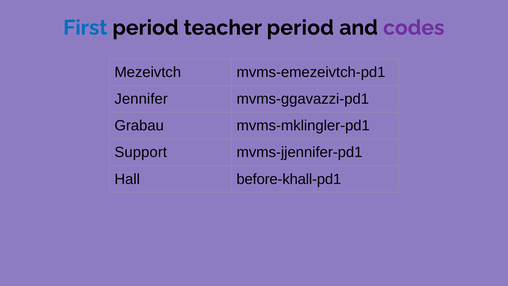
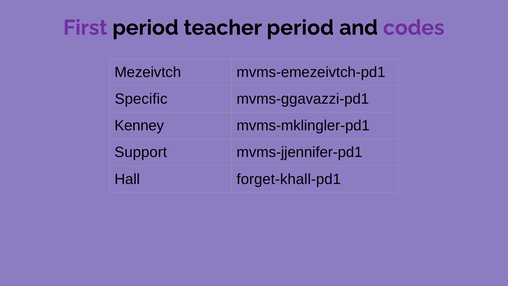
First colour: blue -> purple
Jennifer: Jennifer -> Specific
Grabau: Grabau -> Kenney
before-khall-pd1: before-khall-pd1 -> forget-khall-pd1
